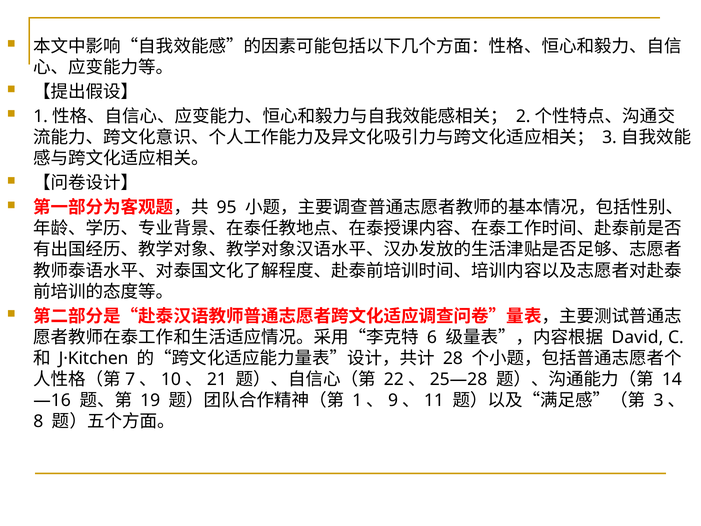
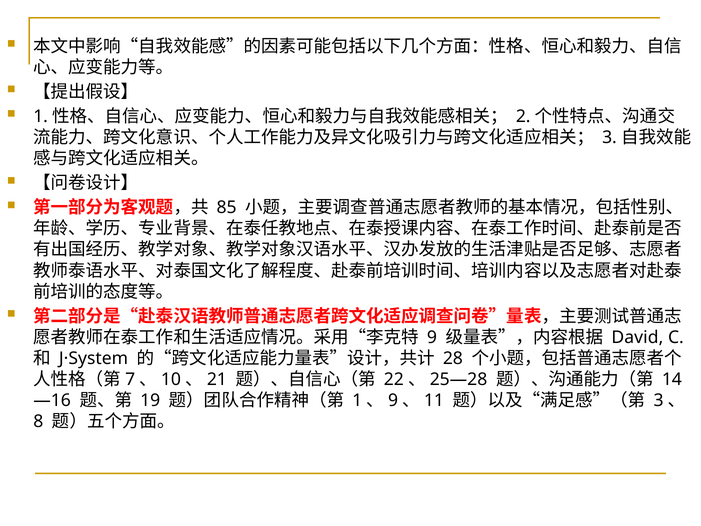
95: 95 -> 85
6: 6 -> 9
J·Kitchen: J·Kitchen -> J·System
